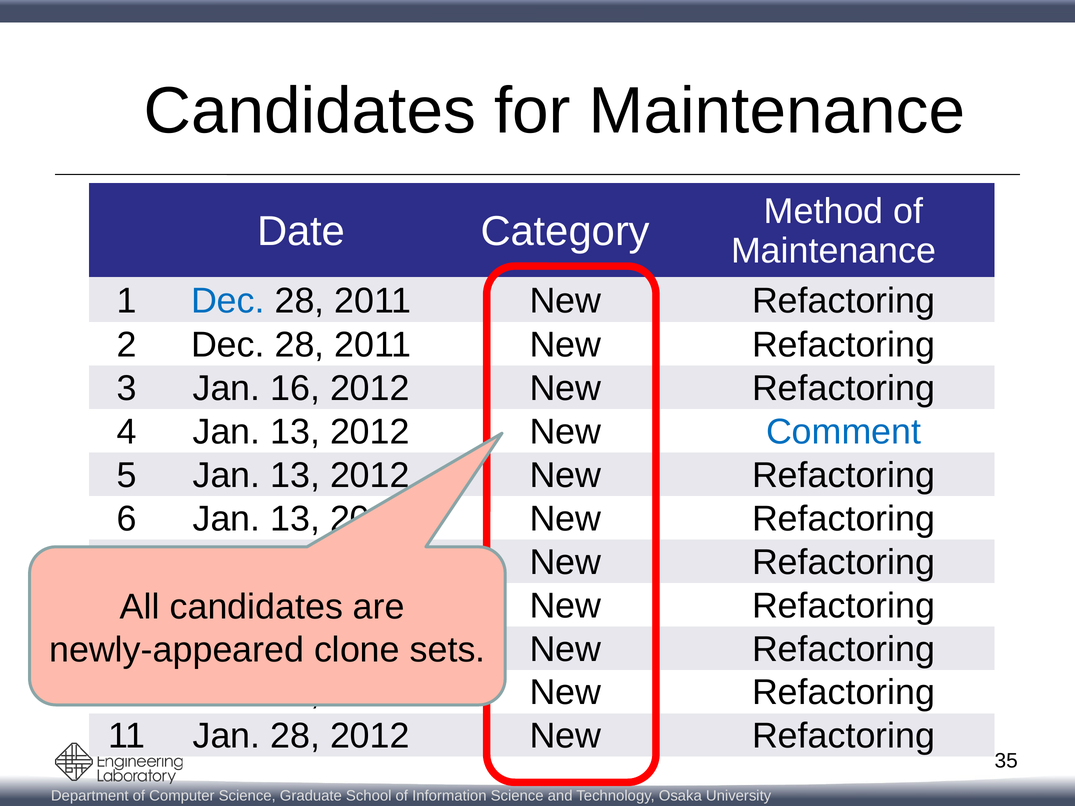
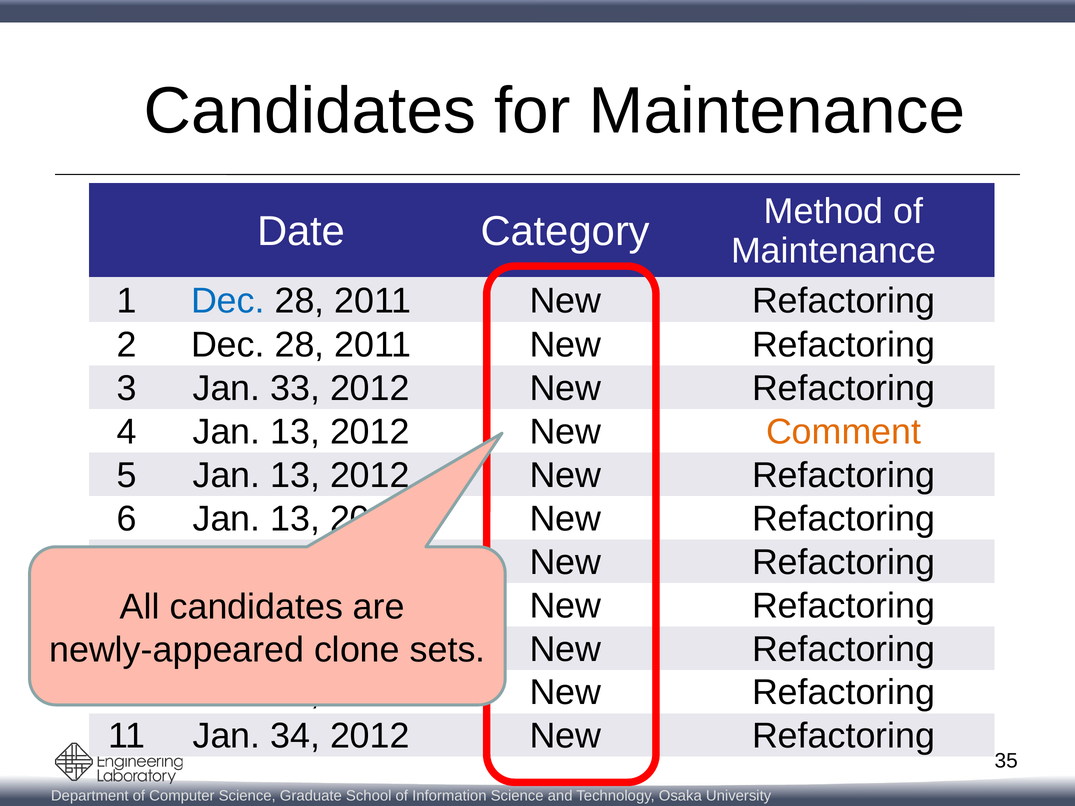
3 Jan 16: 16 -> 33
Comment colour: blue -> orange
Jan 28: 28 -> 34
